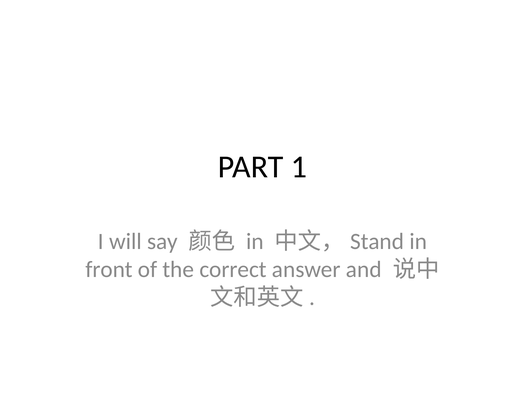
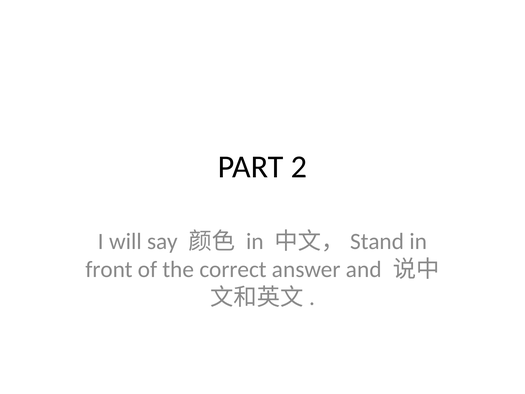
1: 1 -> 2
